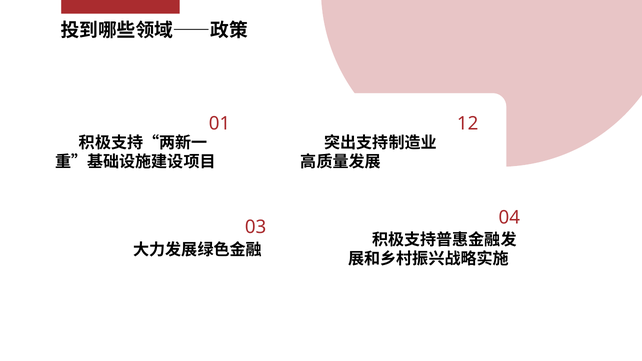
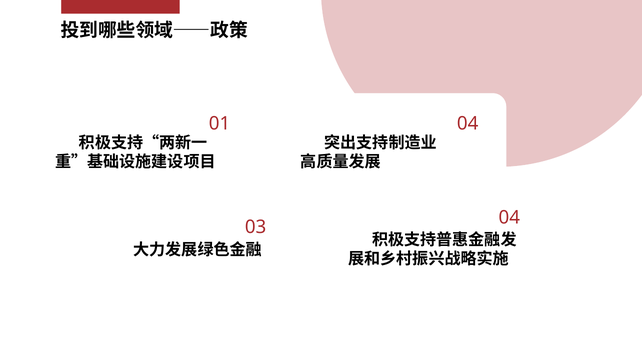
01 12: 12 -> 04
